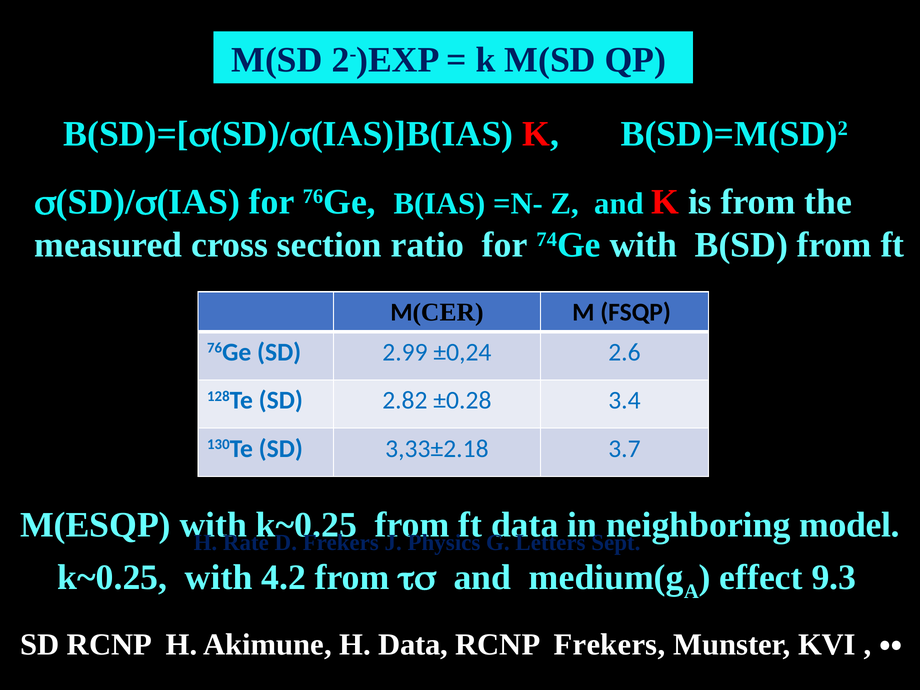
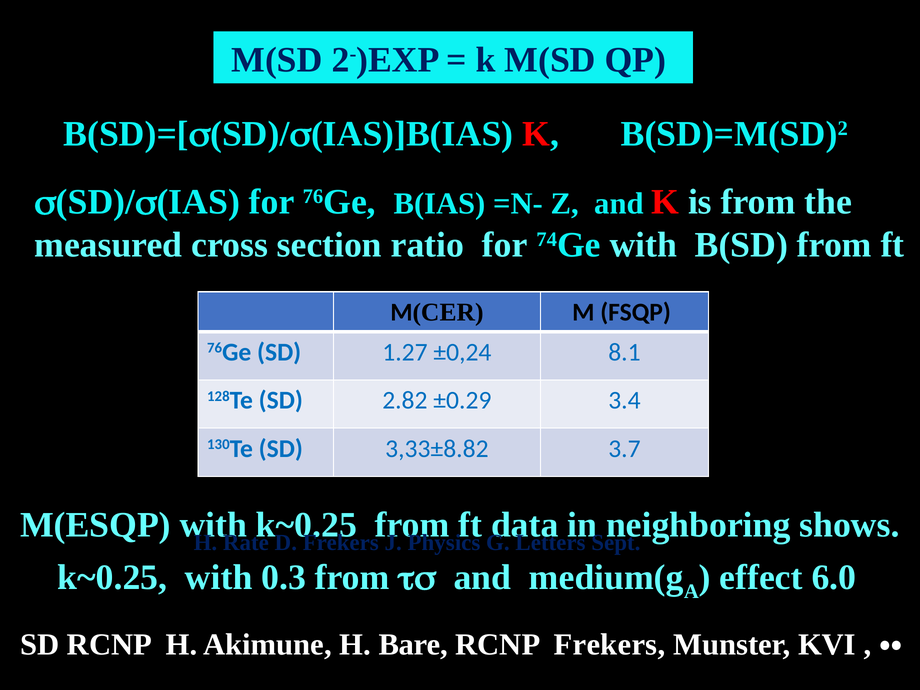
2.99: 2.99 -> 1.27
2.6: 2.6 -> 8.1
±0.28: ±0.28 -> ±0.29
3,33±2.18: 3,33±2.18 -> 3,33±8.82
model: model -> shows
4.2: 4.2 -> 0.3
9.3: 9.3 -> 6.0
H Data: Data -> Bare
